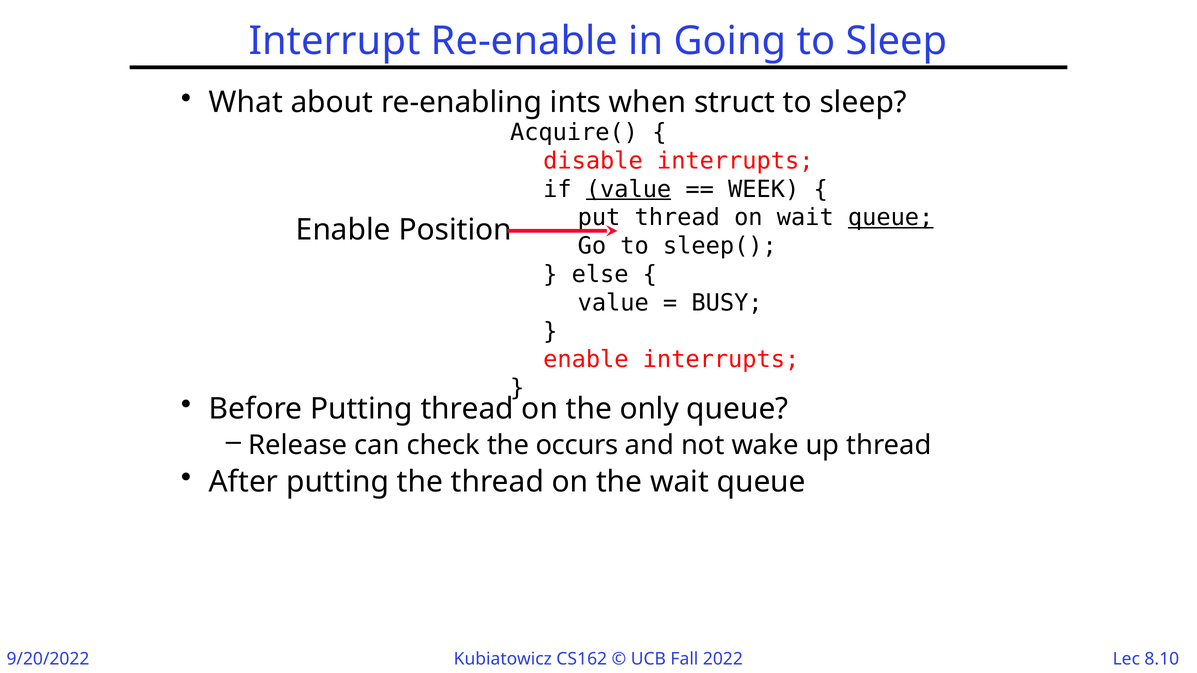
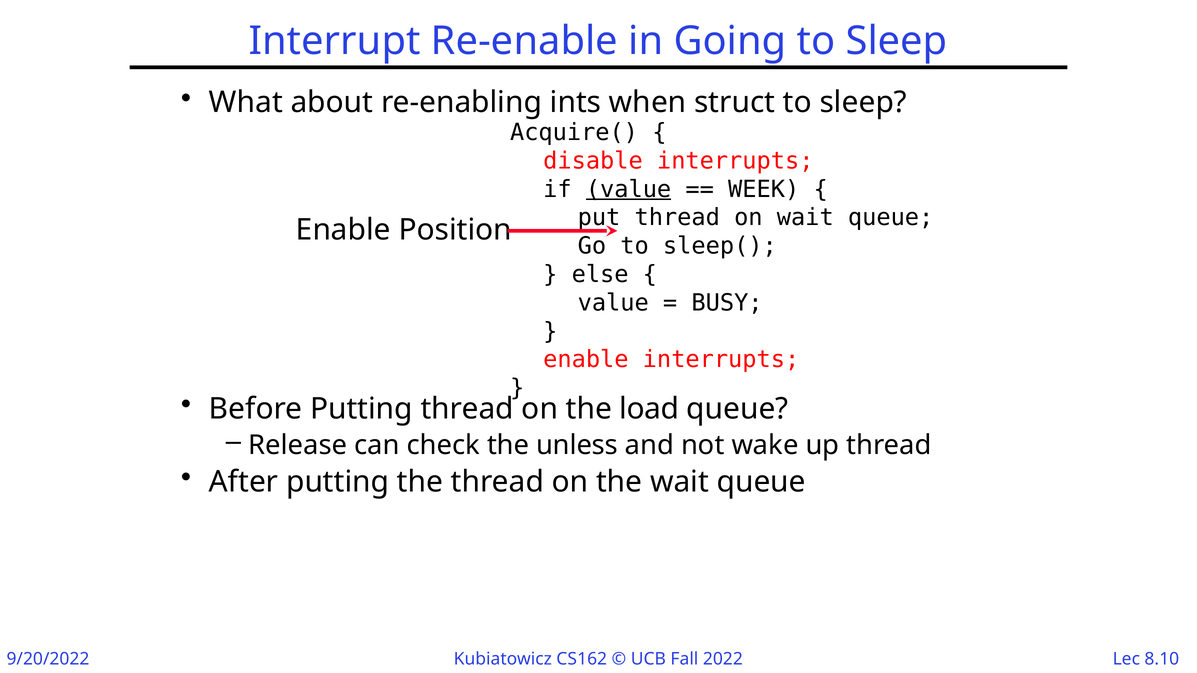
queue at (891, 218) underline: present -> none
only: only -> load
occurs: occurs -> unless
